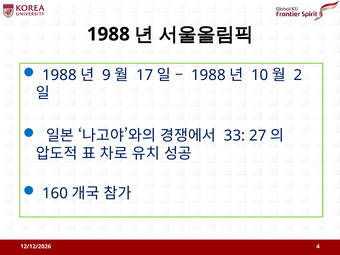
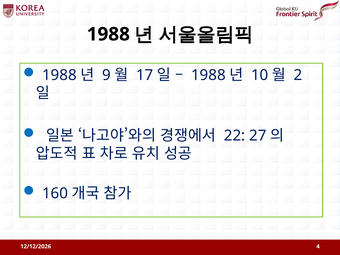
33: 33 -> 22
